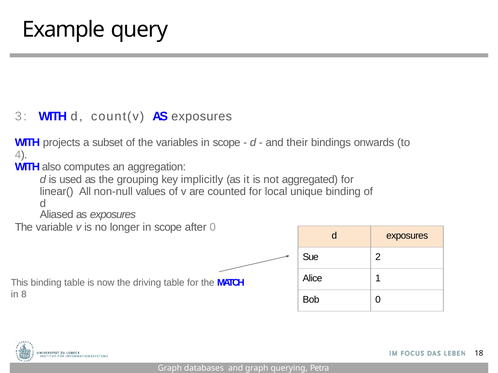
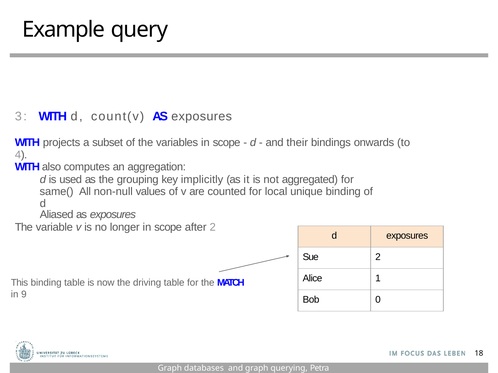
linear(: linear( -> same(
after 0: 0 -> 2
8: 8 -> 9
